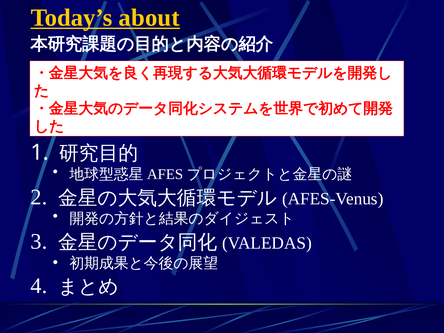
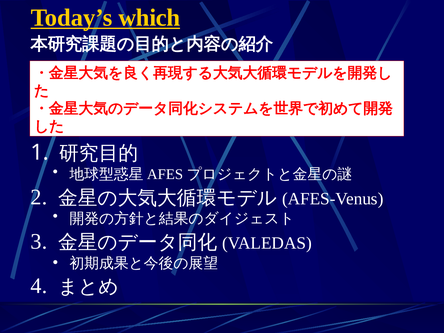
about: about -> which
